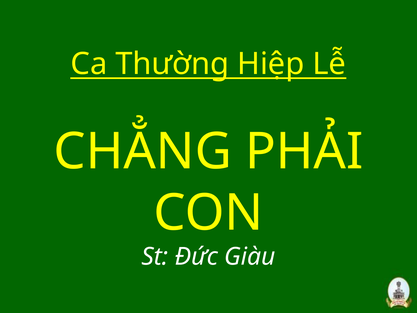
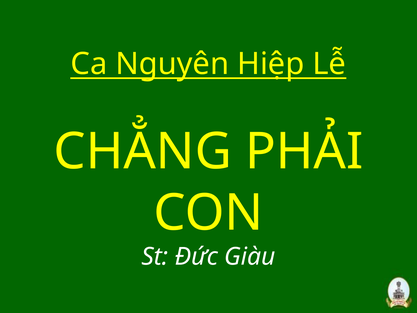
Thường: Thường -> Nguyên
